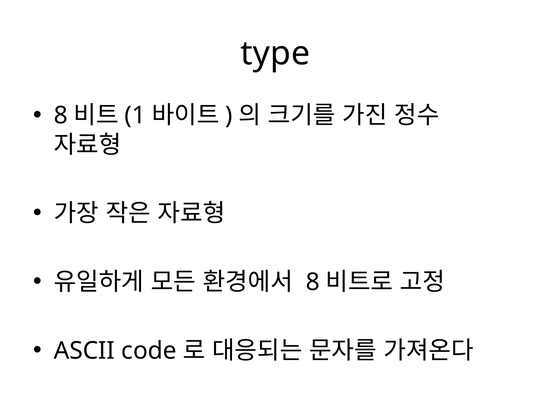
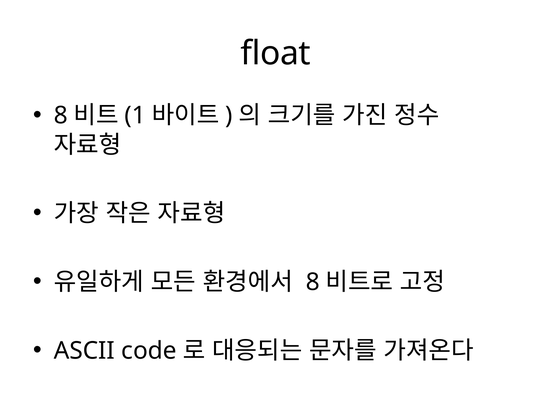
type: type -> float
